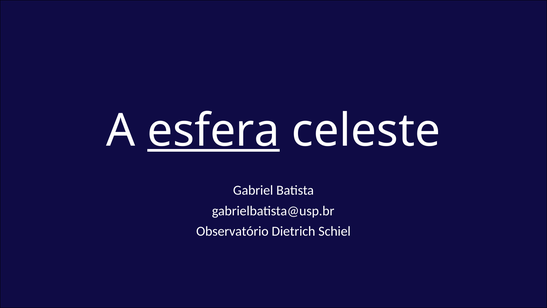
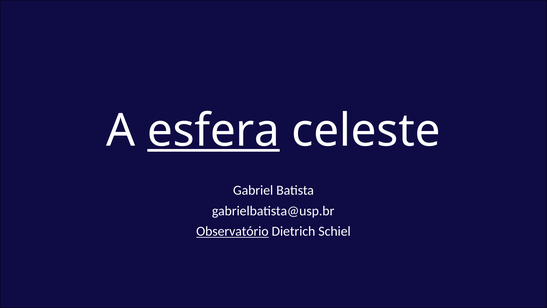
Observatório underline: none -> present
